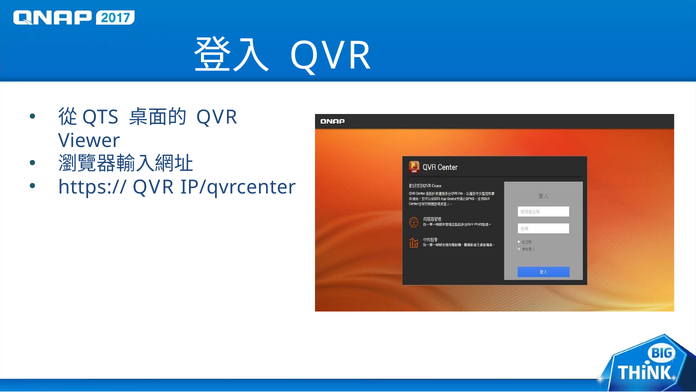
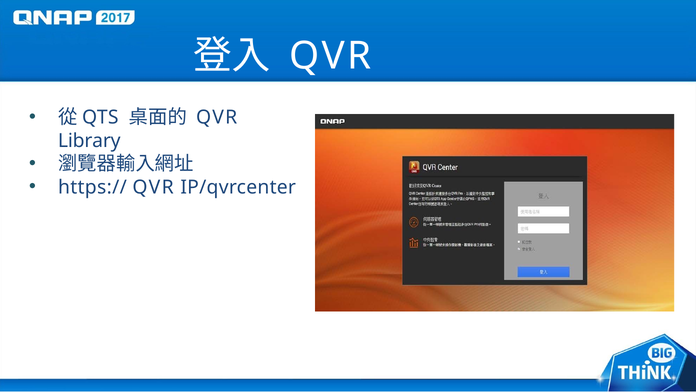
Viewer: Viewer -> Library
